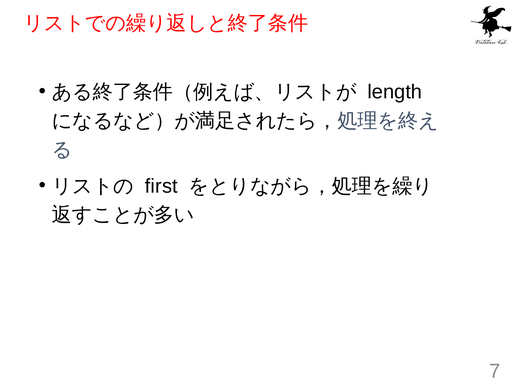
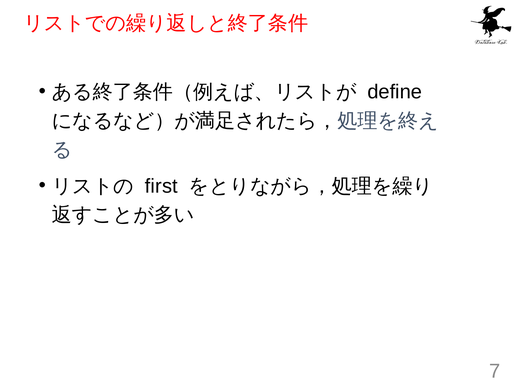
length: length -> define
